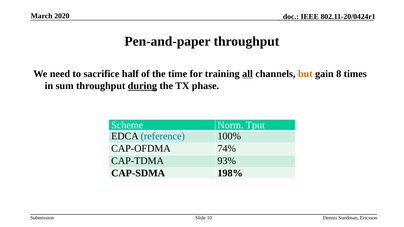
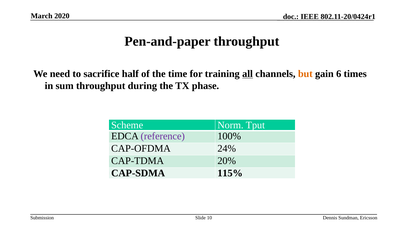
8: 8 -> 6
during underline: present -> none
reference colour: blue -> purple
74%: 74% -> 24%
93%: 93% -> 20%
198%: 198% -> 115%
